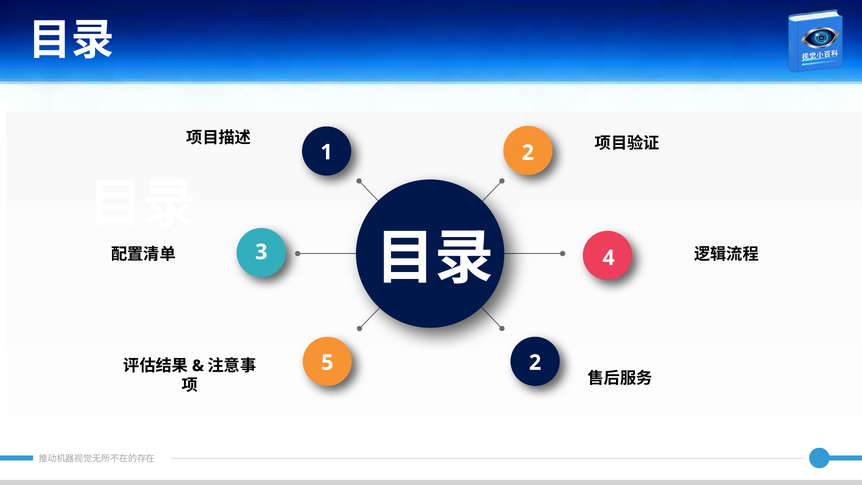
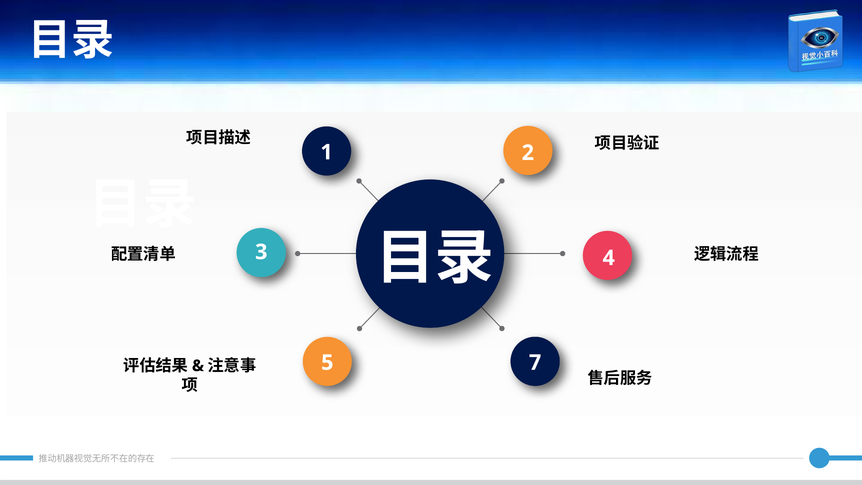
5 2: 2 -> 7
